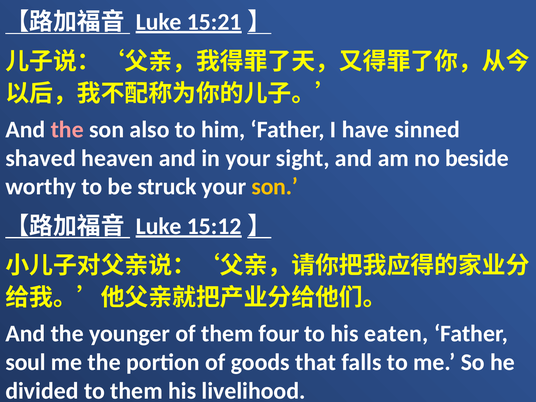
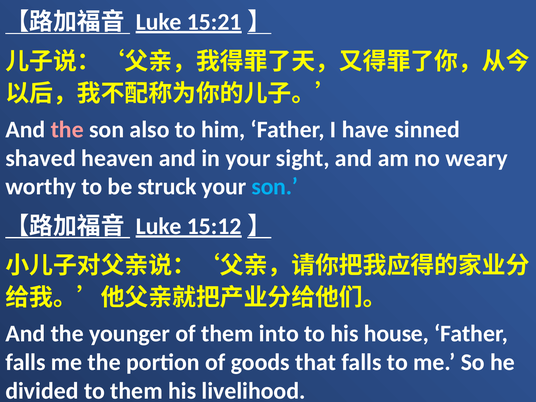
beside: beside -> weary
son at (275, 187) colour: yellow -> light blue
four: four -> into
eaten: eaten -> house
soul at (26, 362): soul -> falls
